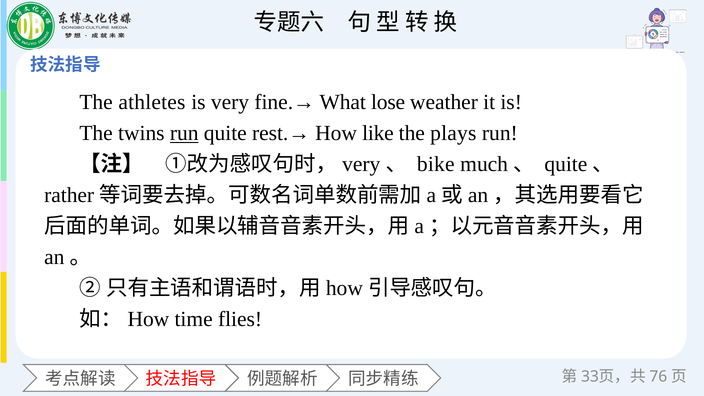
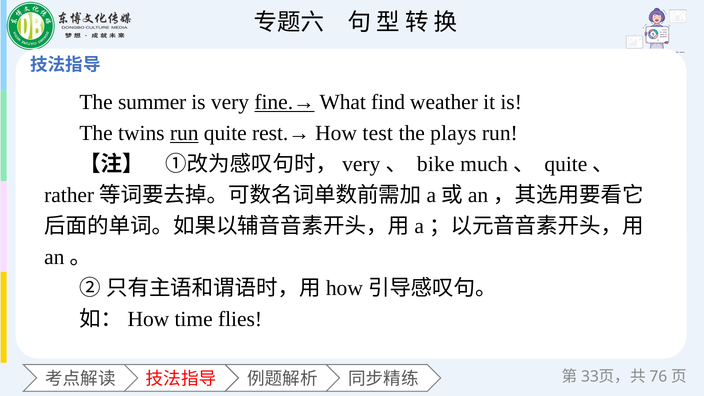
athletes: athletes -> summer
fine.→ underline: none -> present
lose: lose -> find
like: like -> test
